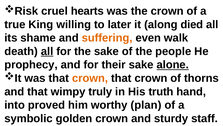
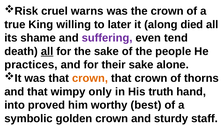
hearts: hearts -> warns
suffering colour: orange -> purple
walk: walk -> tend
prophecy: prophecy -> practices
alone underline: present -> none
truly: truly -> only
plan: plan -> best
